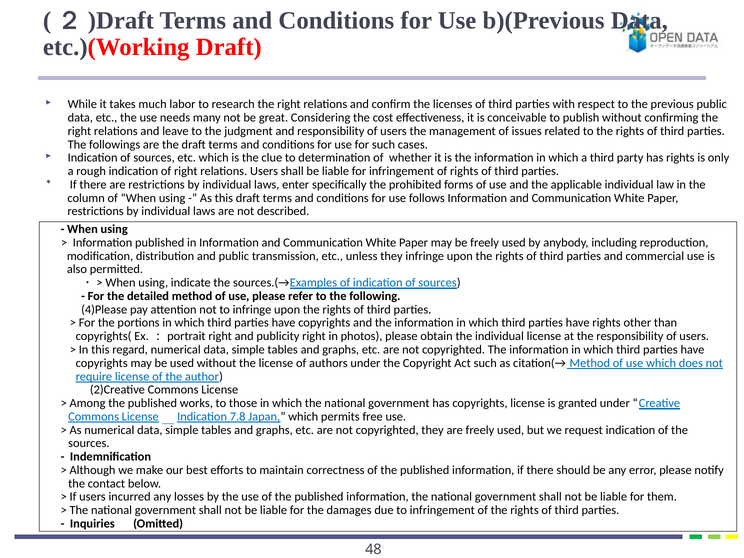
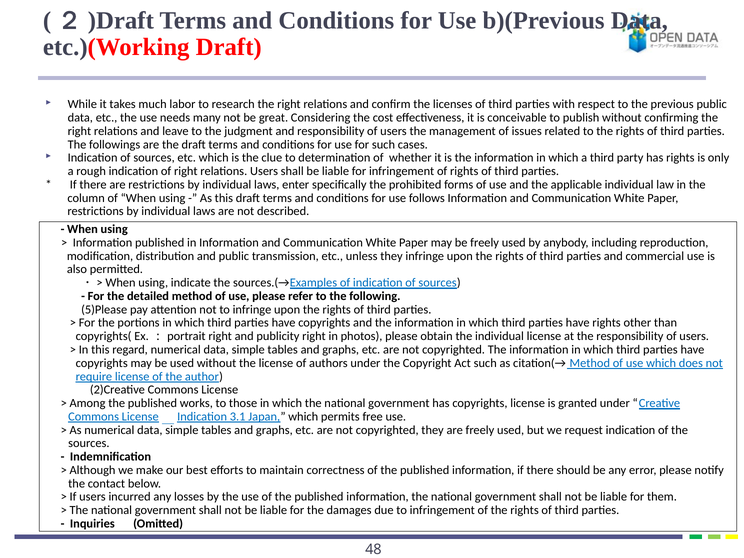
4)Please: 4)Please -> 5)Please
7.8: 7.8 -> 3.1
